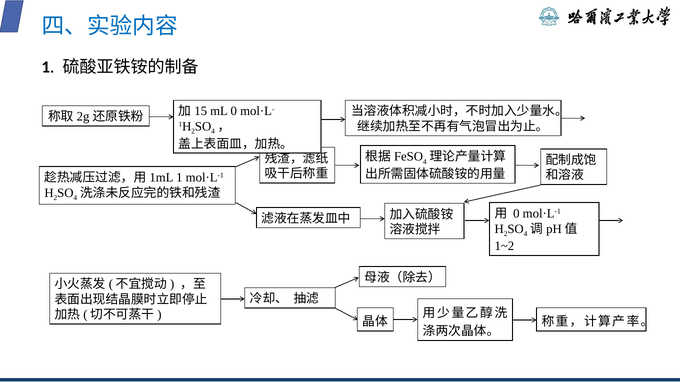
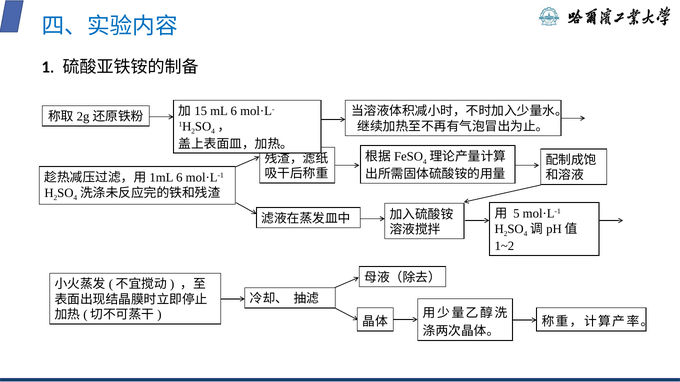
mL 0: 0 -> 6
1 at (179, 178): 1 -> 6
0 at (516, 214): 0 -> 5
